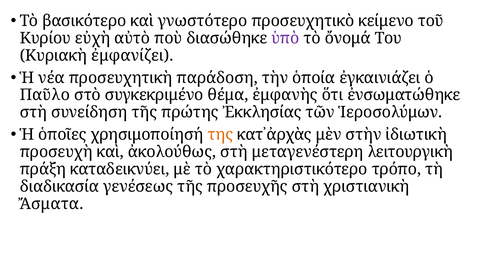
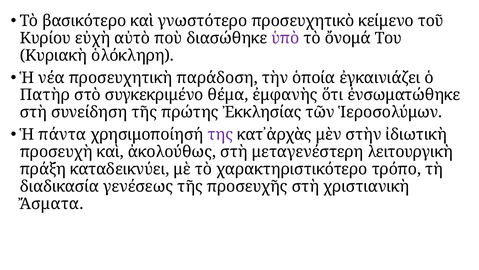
ἐμφανίζει: ἐμφανίζει -> ὁλόκληρη
Παῦλο: Παῦλο -> Πατὴρ
ὁποῖες: ὁποῖες -> πάντα
της colour: orange -> purple
